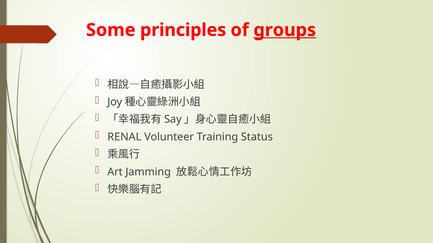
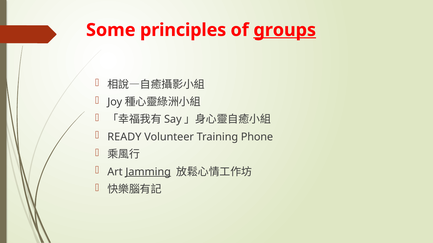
RENAL: RENAL -> READY
Status: Status -> Phone
Jamming underline: none -> present
